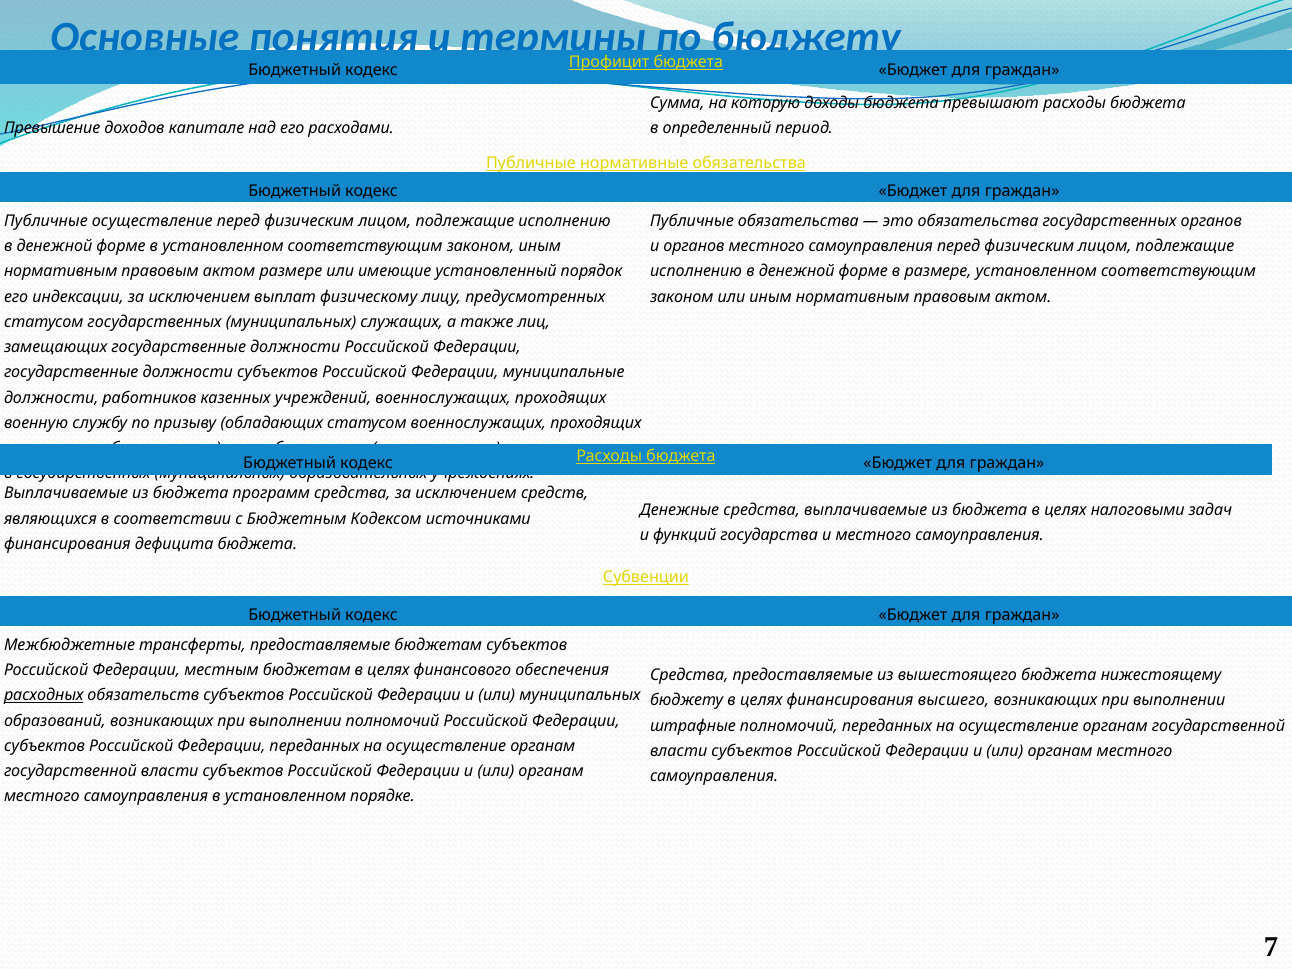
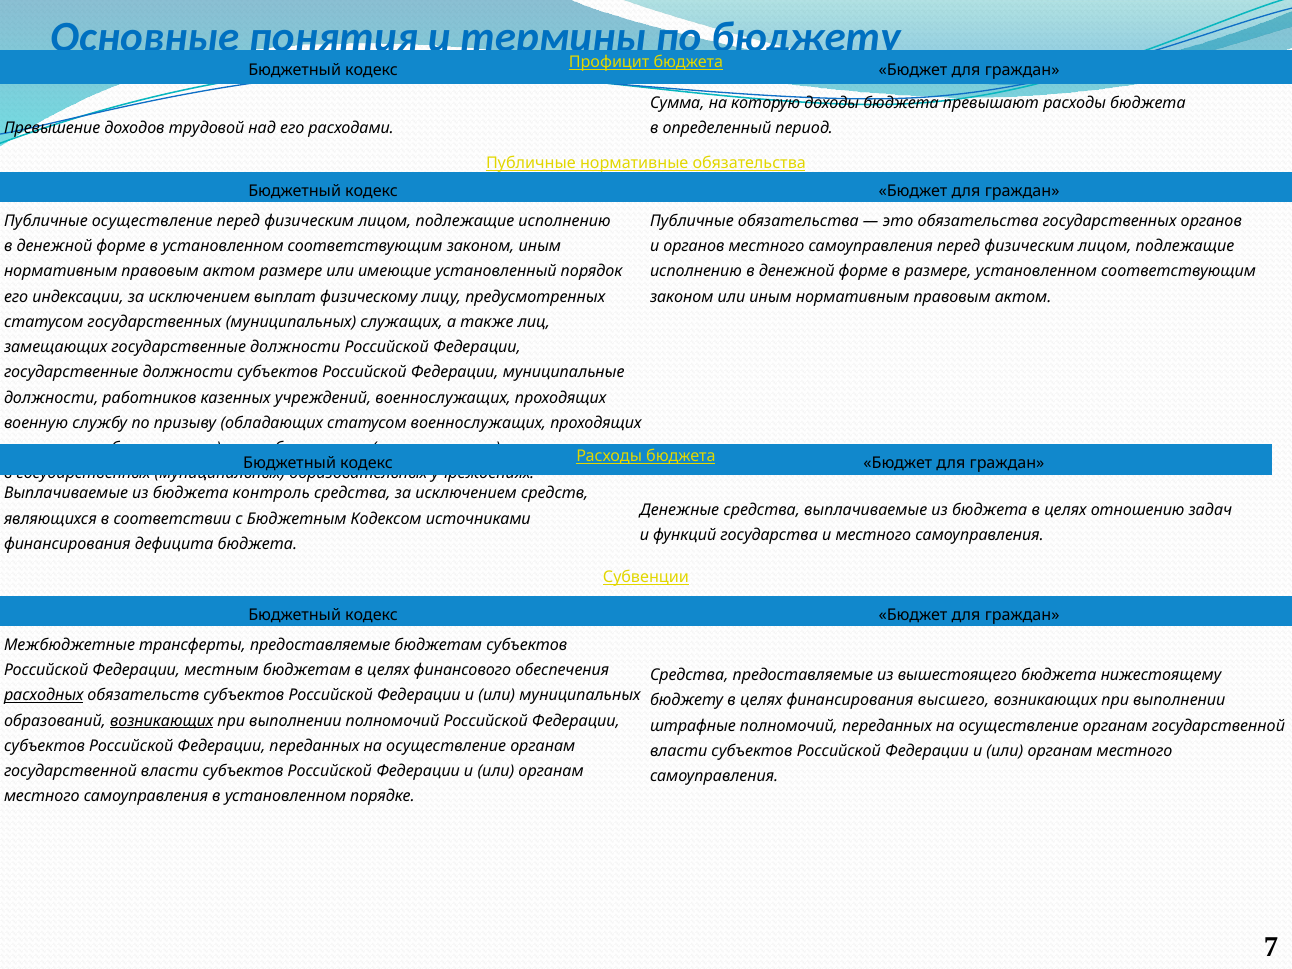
капитале: капитале -> трудовой
программ: программ -> контроль
налоговыми: налоговыми -> отношению
возникающих at (162, 721) underline: none -> present
